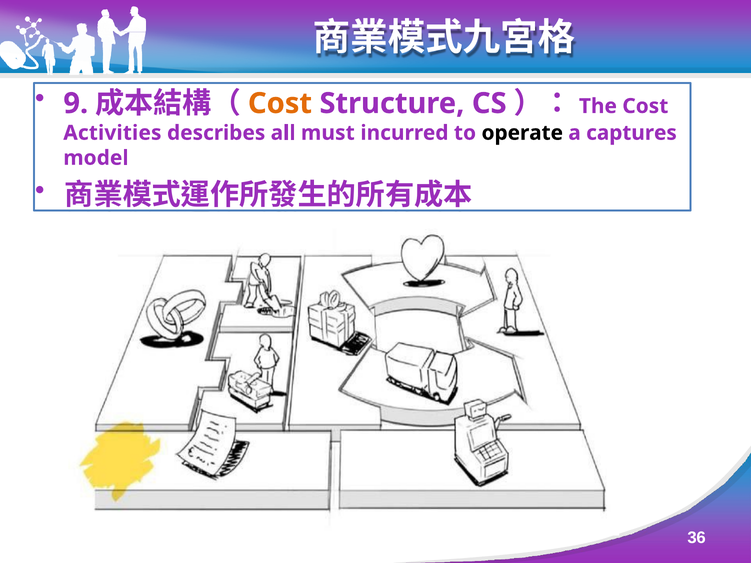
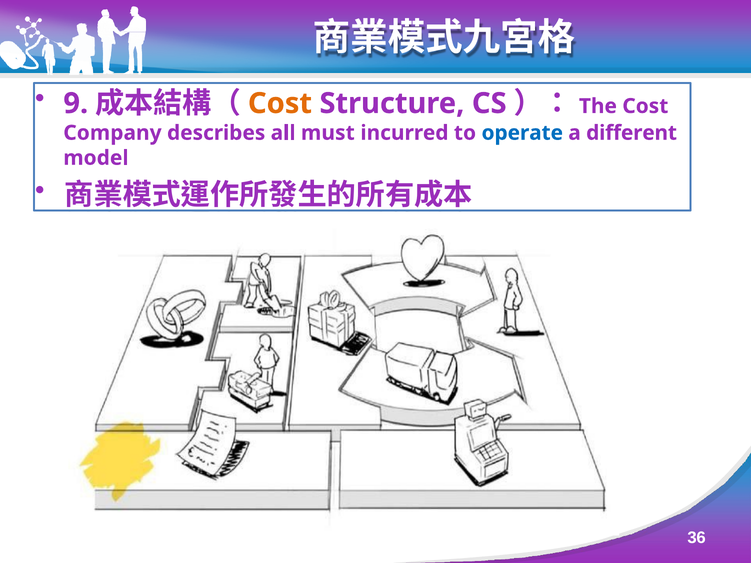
Activities: Activities -> Company
operate colour: black -> blue
captures: captures -> different
